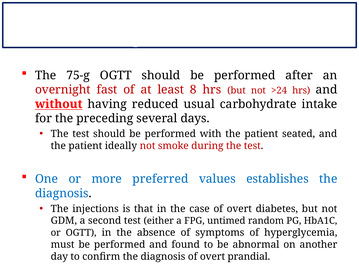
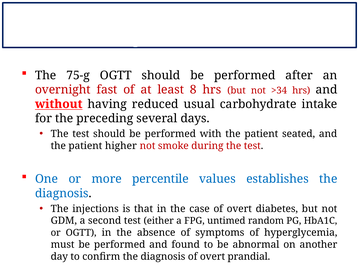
>24: >24 -> >34
ideally: ideally -> higher
preferred: preferred -> percentile
